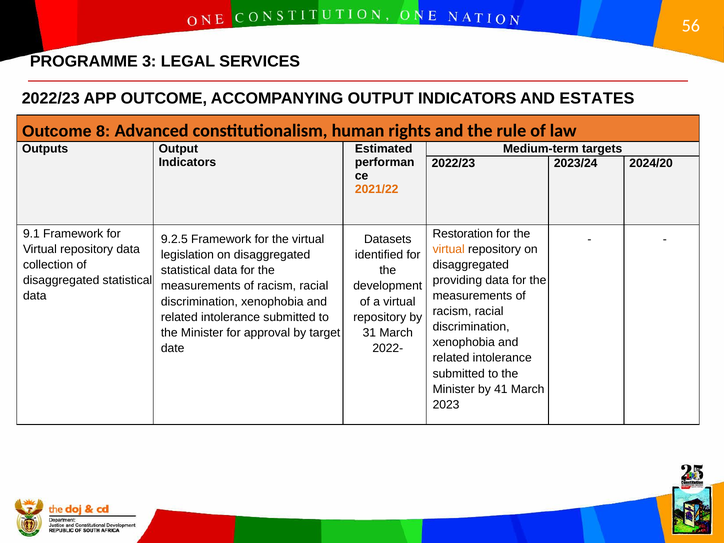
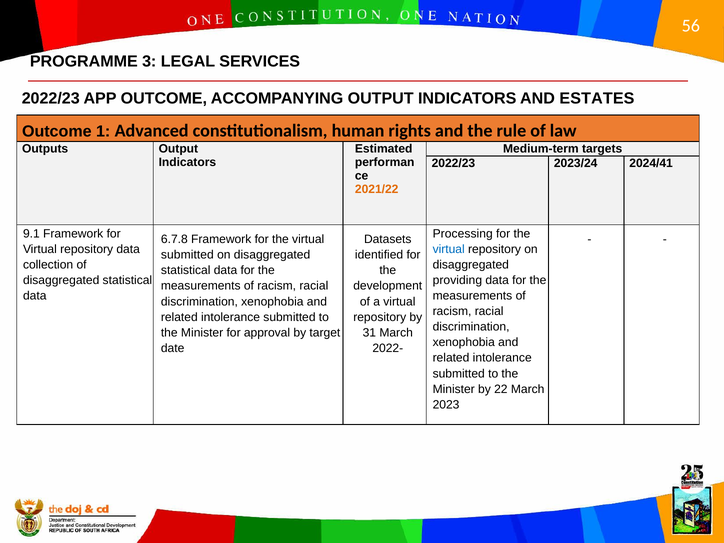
8: 8 -> 1
2024/20: 2024/20 -> 2024/41
Restoration: Restoration -> Processing
9.2.5: 9.2.5 -> 6.7.8
virtual at (449, 249) colour: orange -> blue
legislation at (187, 255): legislation -> submitted
41: 41 -> 22
